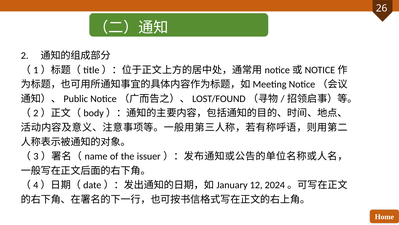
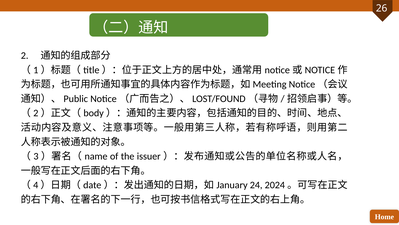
12: 12 -> 24
